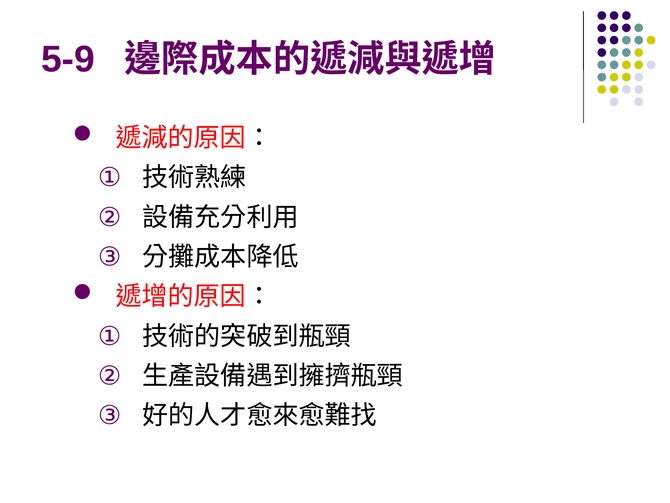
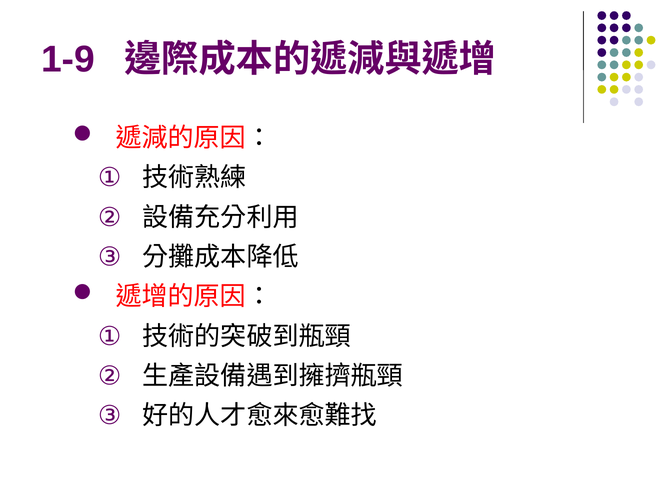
5-9: 5-9 -> 1-9
